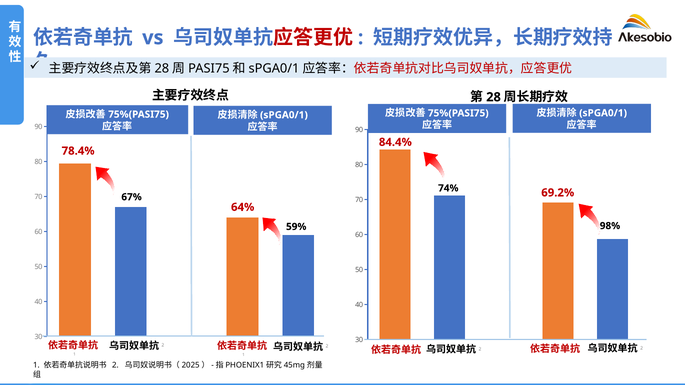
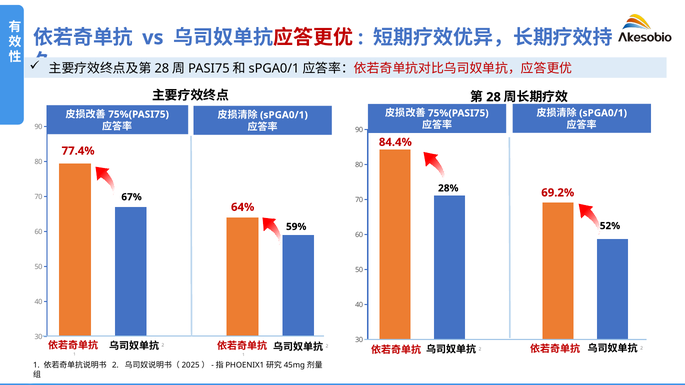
78.4%: 78.4% -> 77.4%
74%: 74% -> 28%
98%: 98% -> 52%
